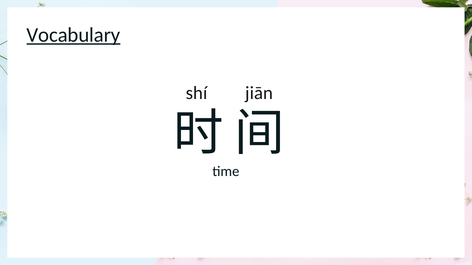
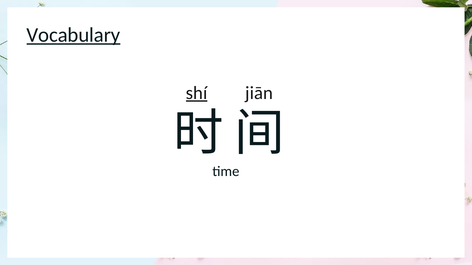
shí underline: none -> present
